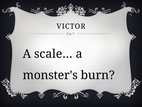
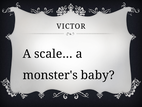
burn: burn -> baby
